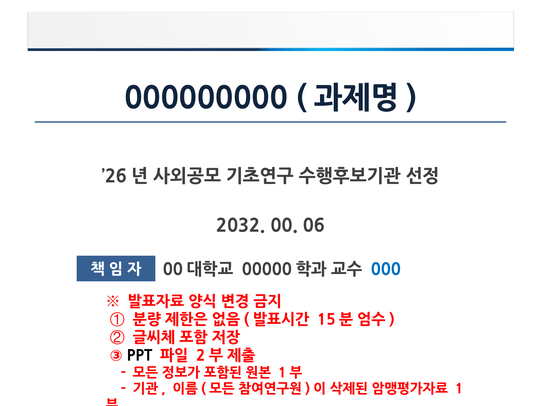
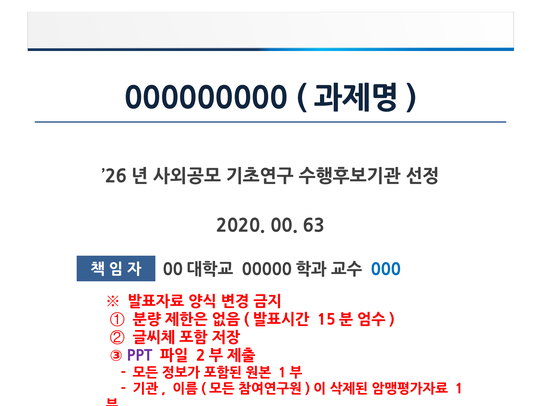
2032: 2032 -> 2020
06: 06 -> 63
PPT colour: black -> purple
